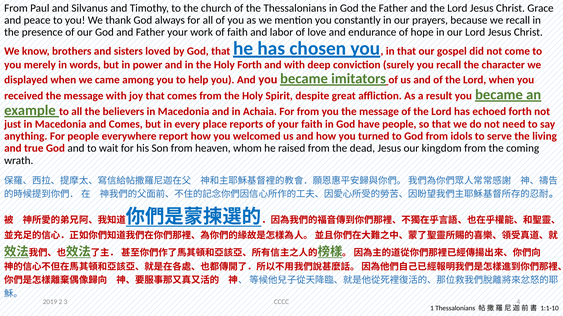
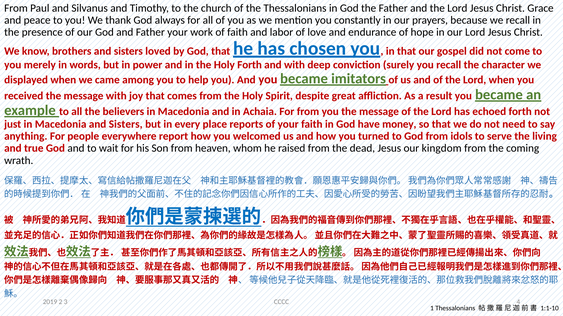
Macedonia and Comes: Comes -> Sisters
have people: people -> money
